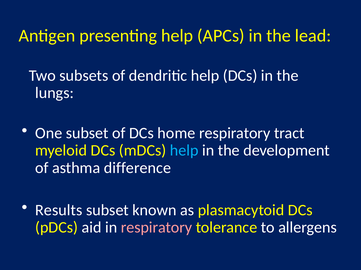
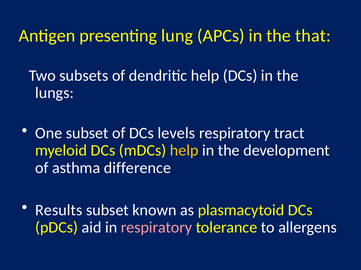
presenting help: help -> lung
lead: lead -> that
home: home -> levels
help at (184, 151) colour: light blue -> yellow
